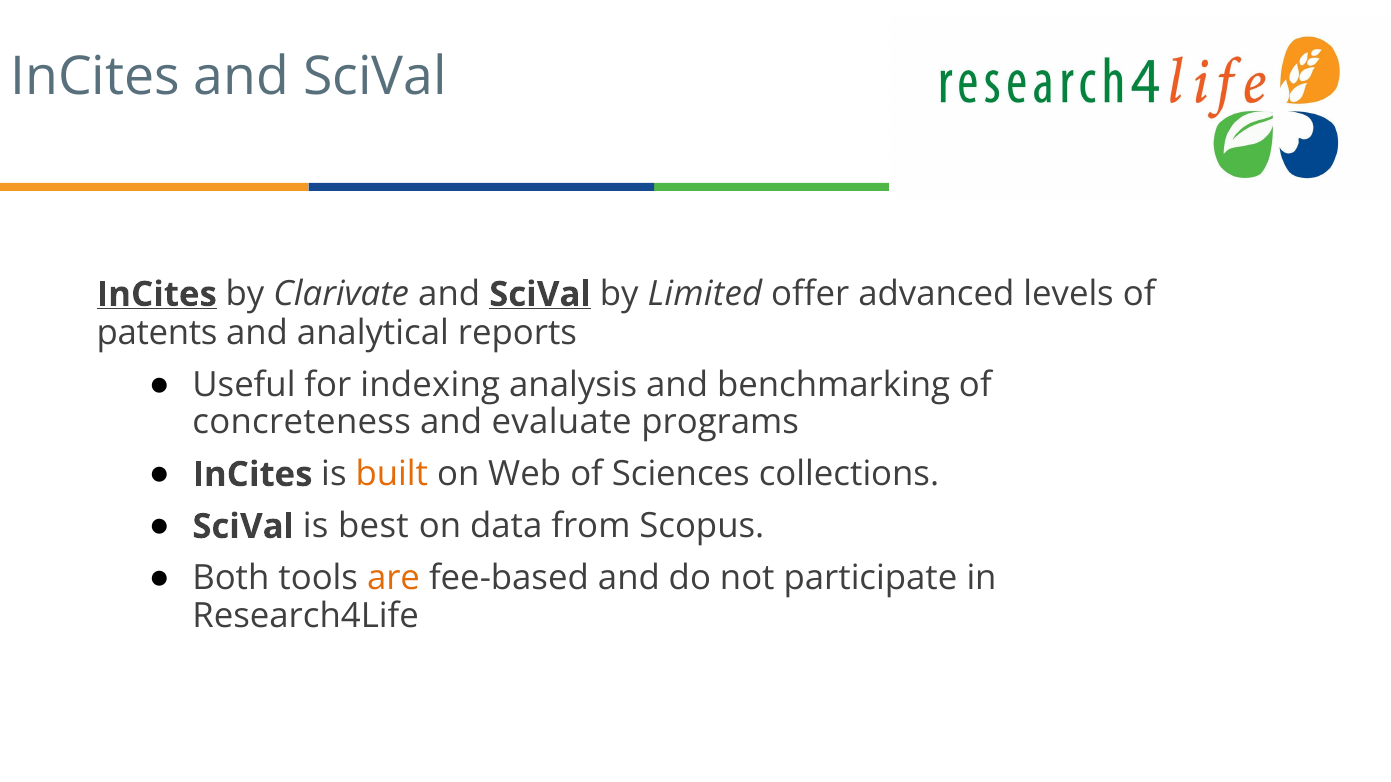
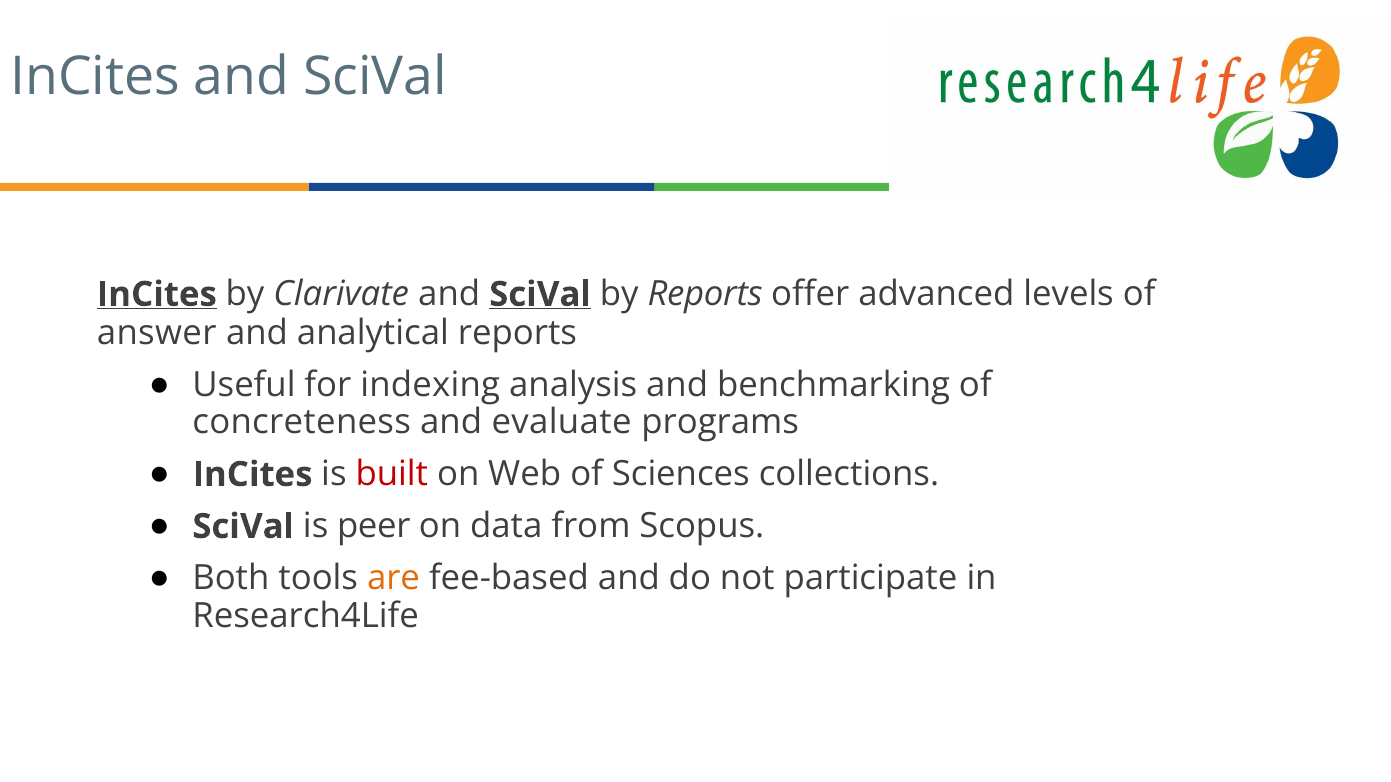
by Limited: Limited -> Reports
patents: patents -> answer
built colour: orange -> red
best: best -> peer
